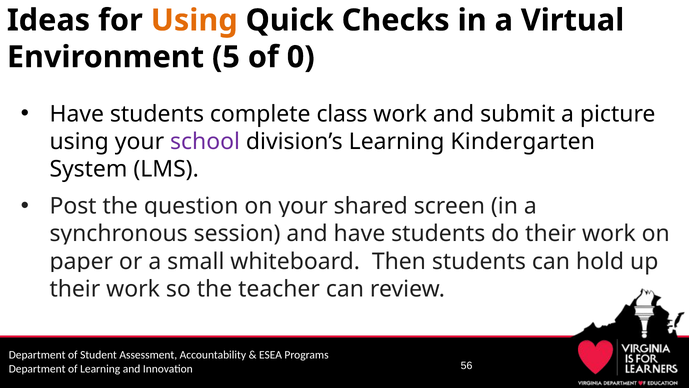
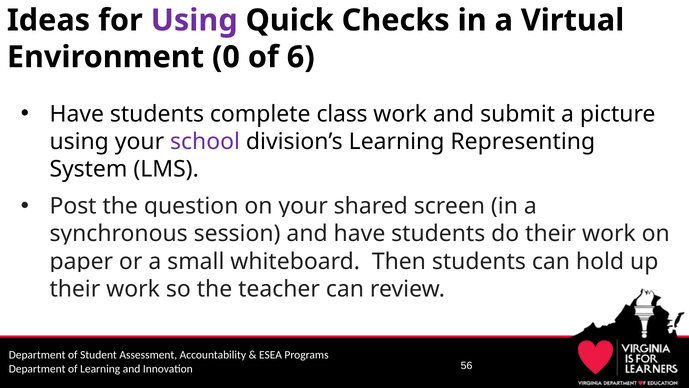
Using at (194, 20) colour: orange -> purple
5: 5 -> 0
0: 0 -> 6
Kindergarten: Kindergarten -> Representing
